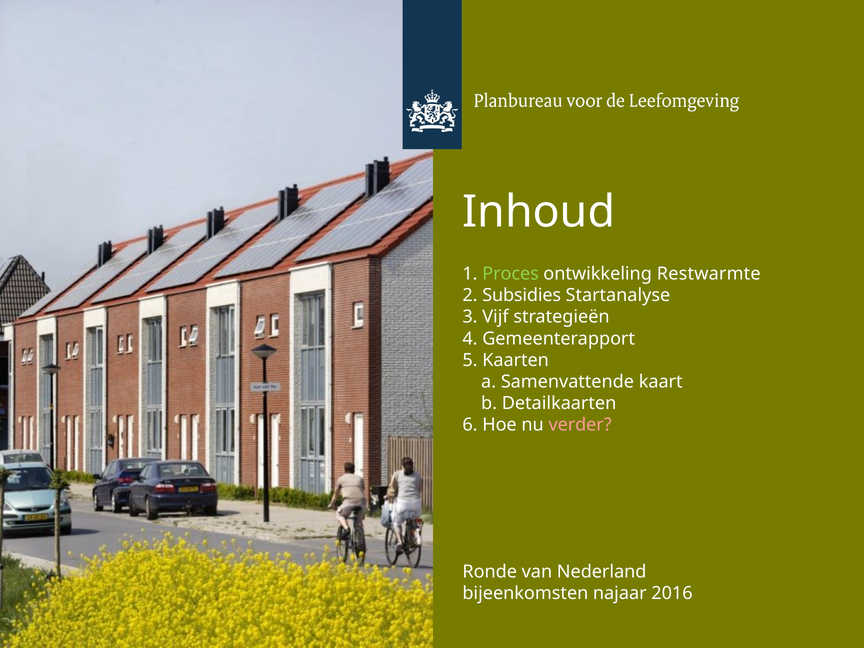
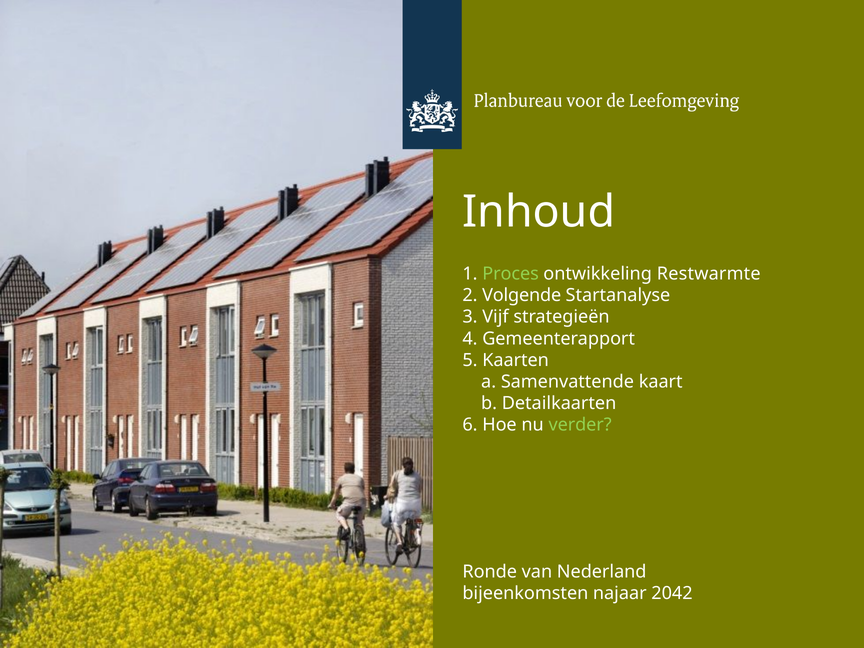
Subsidies: Subsidies -> Volgende
verder colour: pink -> light green
2016: 2016 -> 2042
